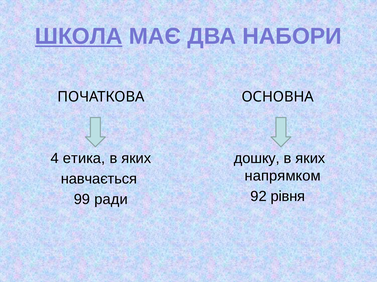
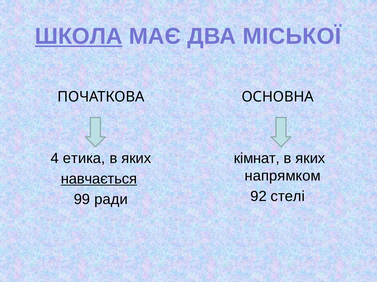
НАБОРИ: НАБОРИ -> МІСЬКОЇ
дошку: дошку -> кімнат
навчається underline: none -> present
рівня: рівня -> стелі
